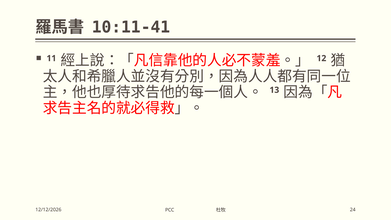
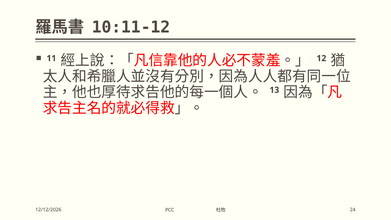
10:11-41: 10:11-41 -> 10:11-12
